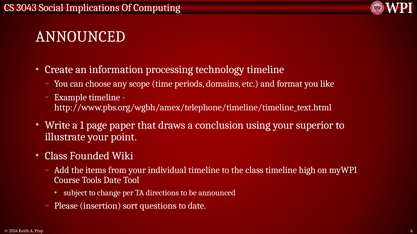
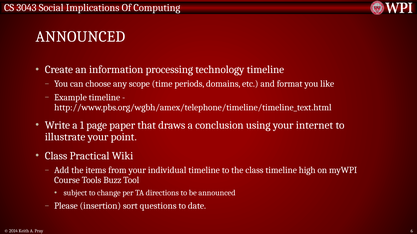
superior: superior -> internet
Founded: Founded -> Practical
Date at (112, 181): Date -> Buzz
